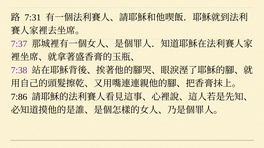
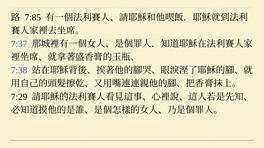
7:31: 7:31 -> 7:85
7:37 colour: purple -> blue
7:86: 7:86 -> 7:29
